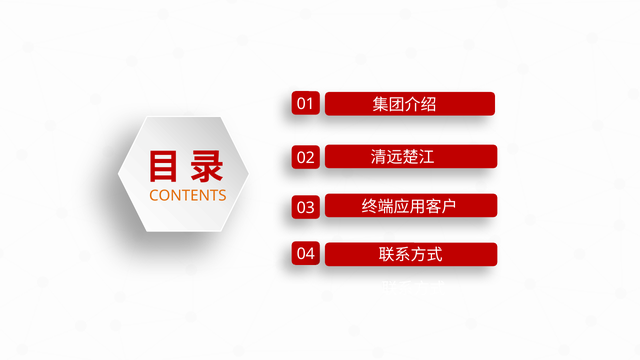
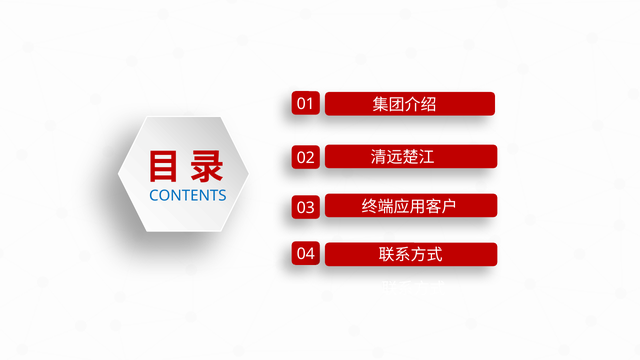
CONTENTS colour: orange -> blue
